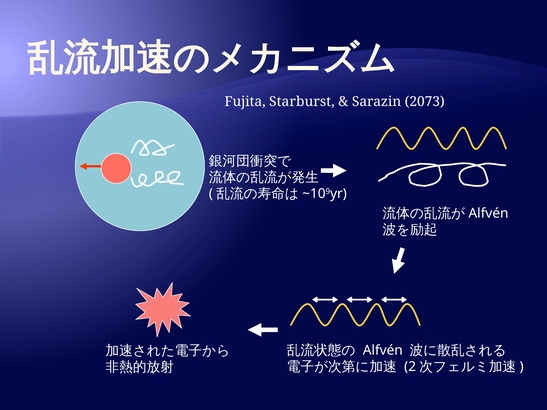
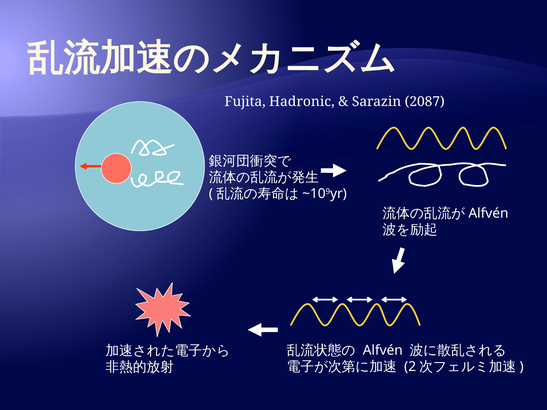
Starburst: Starburst -> Hadronic
2073: 2073 -> 2087
